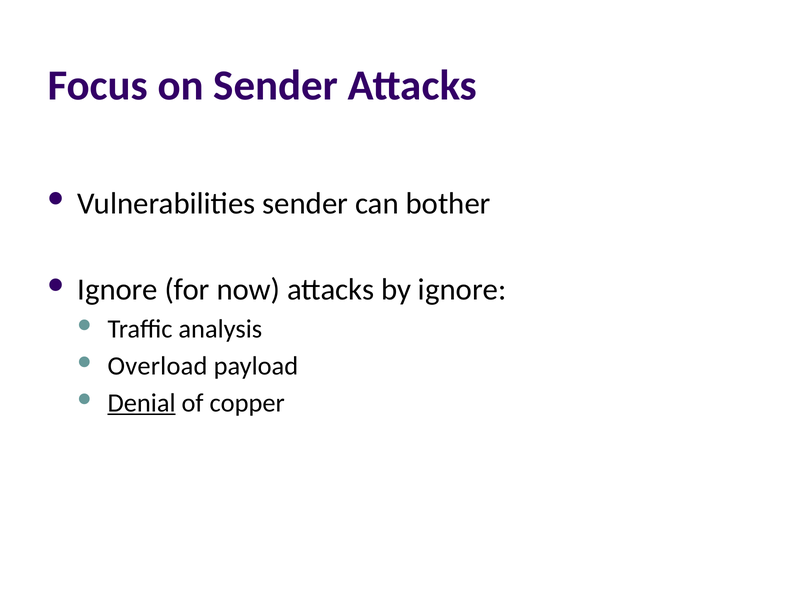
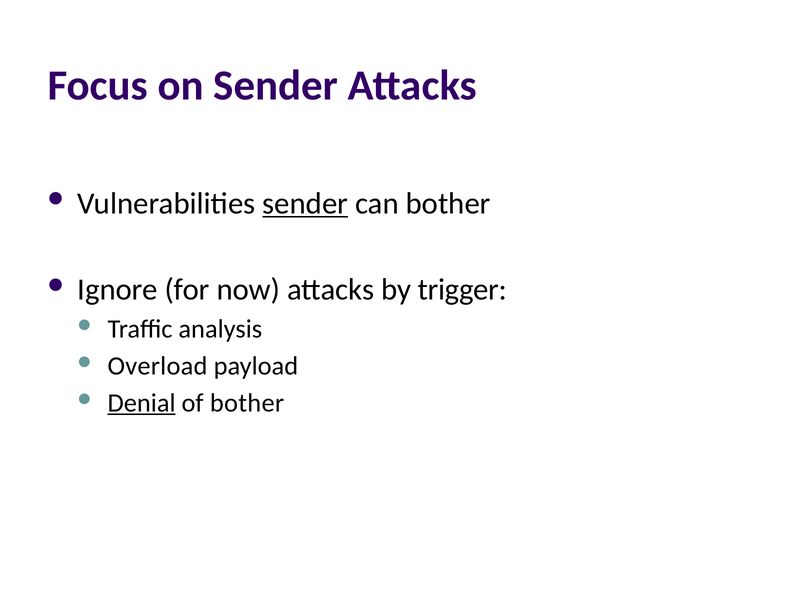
sender at (305, 204) underline: none -> present
by ignore: ignore -> trigger
of copper: copper -> bother
